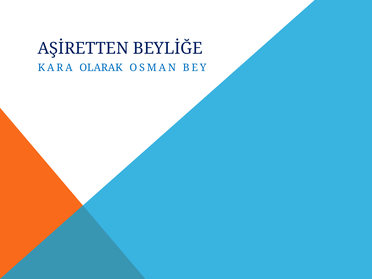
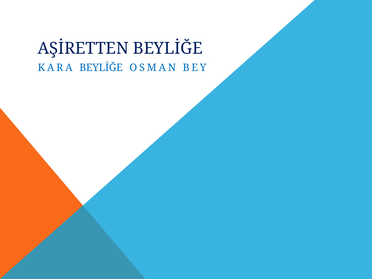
KARA OLARAK: OLARAK -> BEYLİĞE
